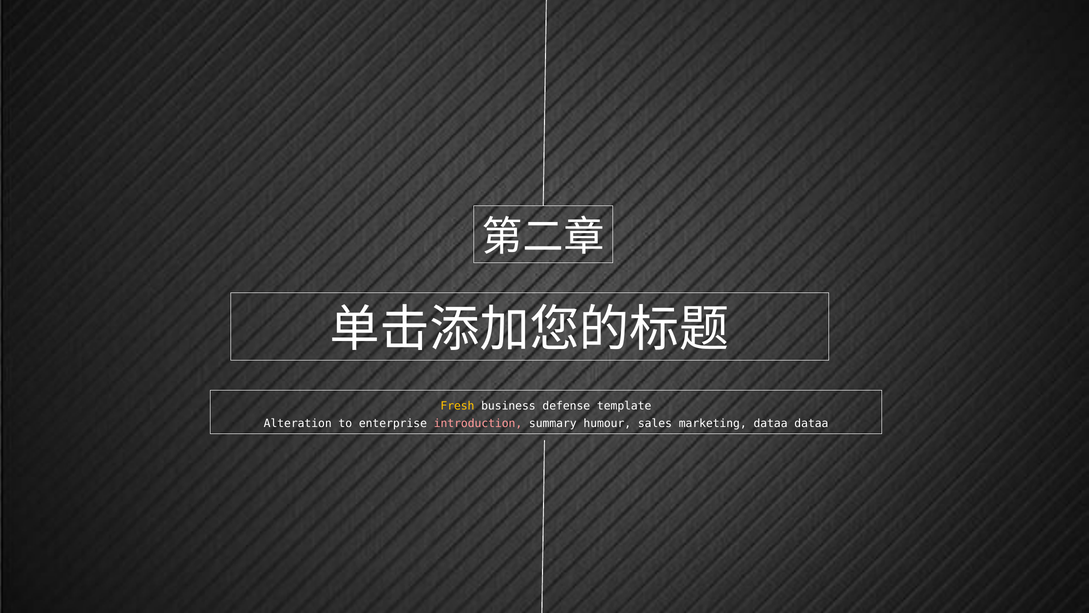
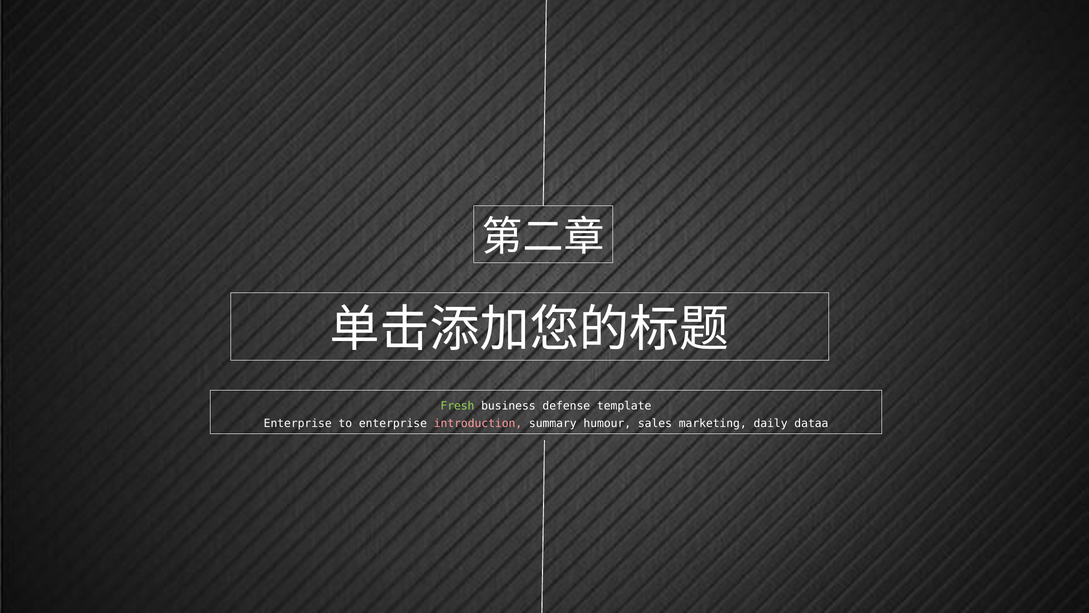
Fresh colour: yellow -> light green
Alteration at (298, 423): Alteration -> Enterprise
marketing dataa: dataa -> daily
